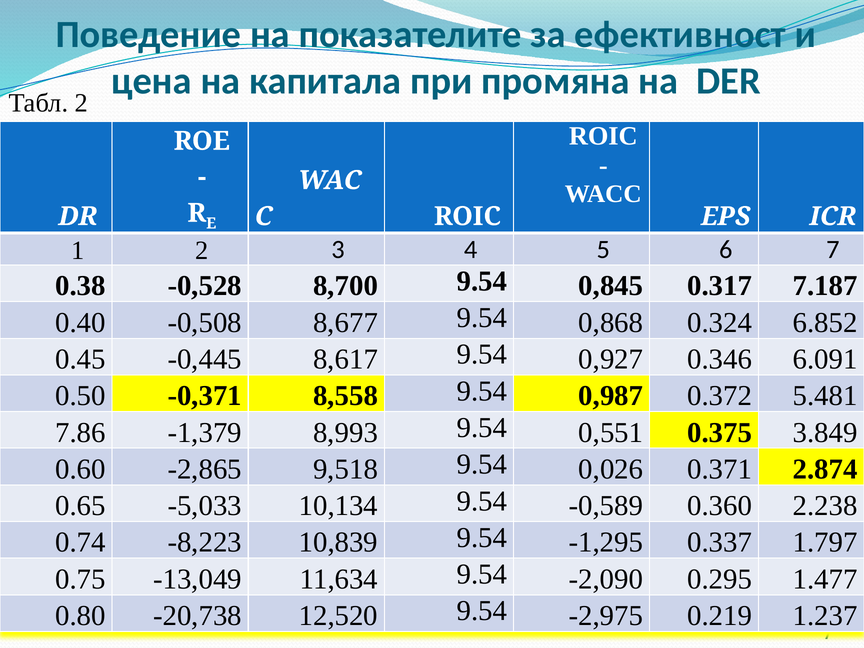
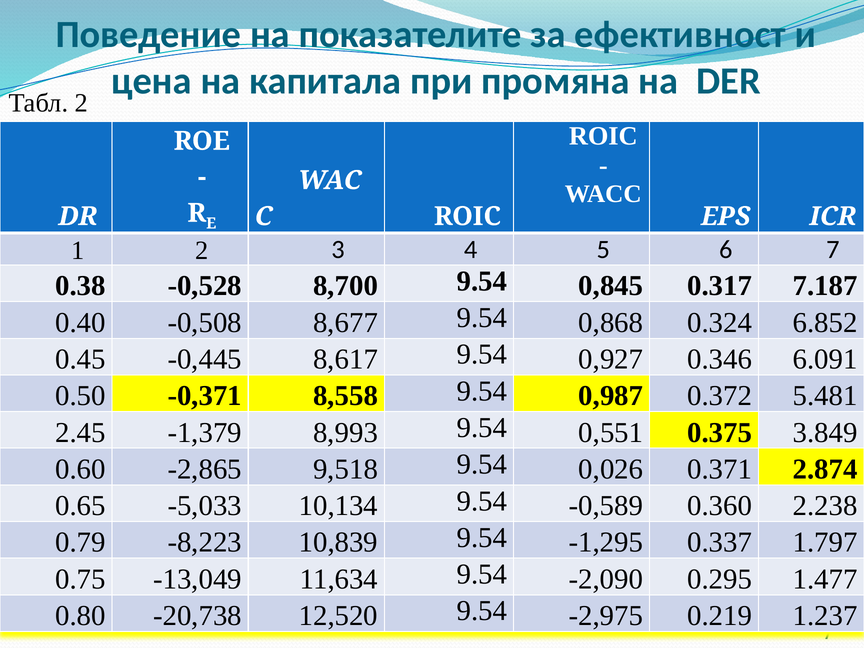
7.86: 7.86 -> 2.45
0.74: 0.74 -> 0.79
